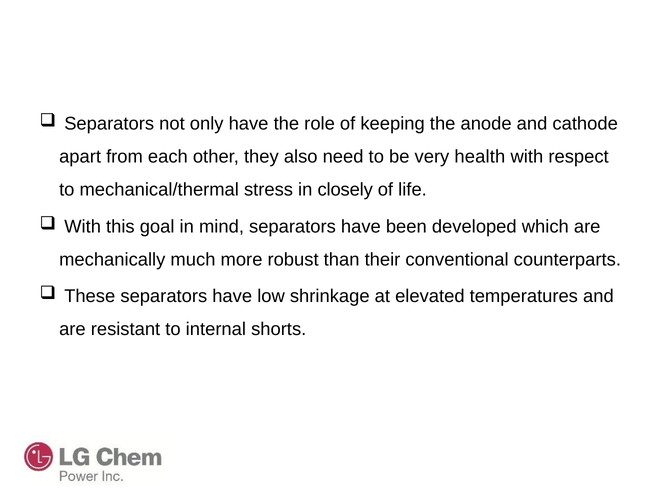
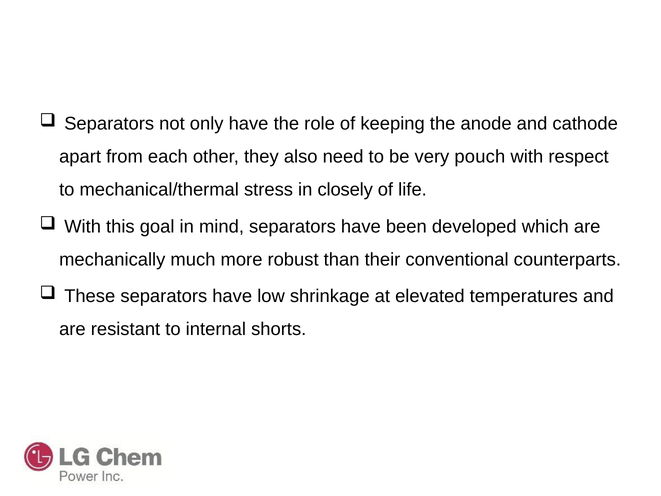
health: health -> pouch
